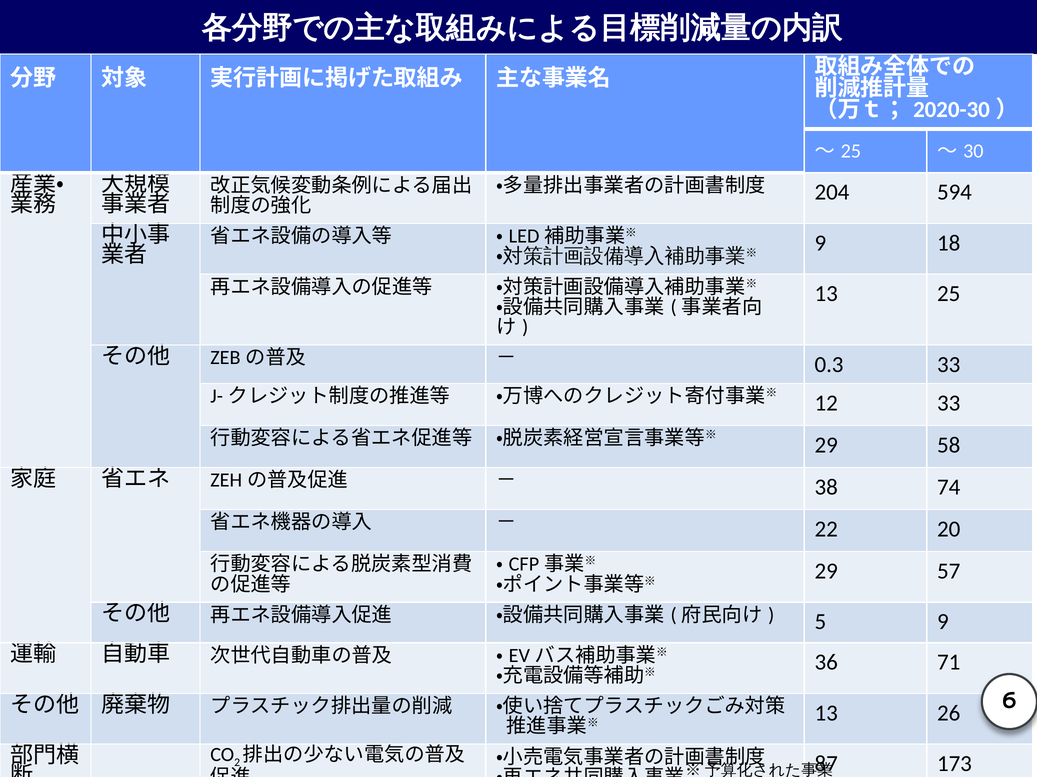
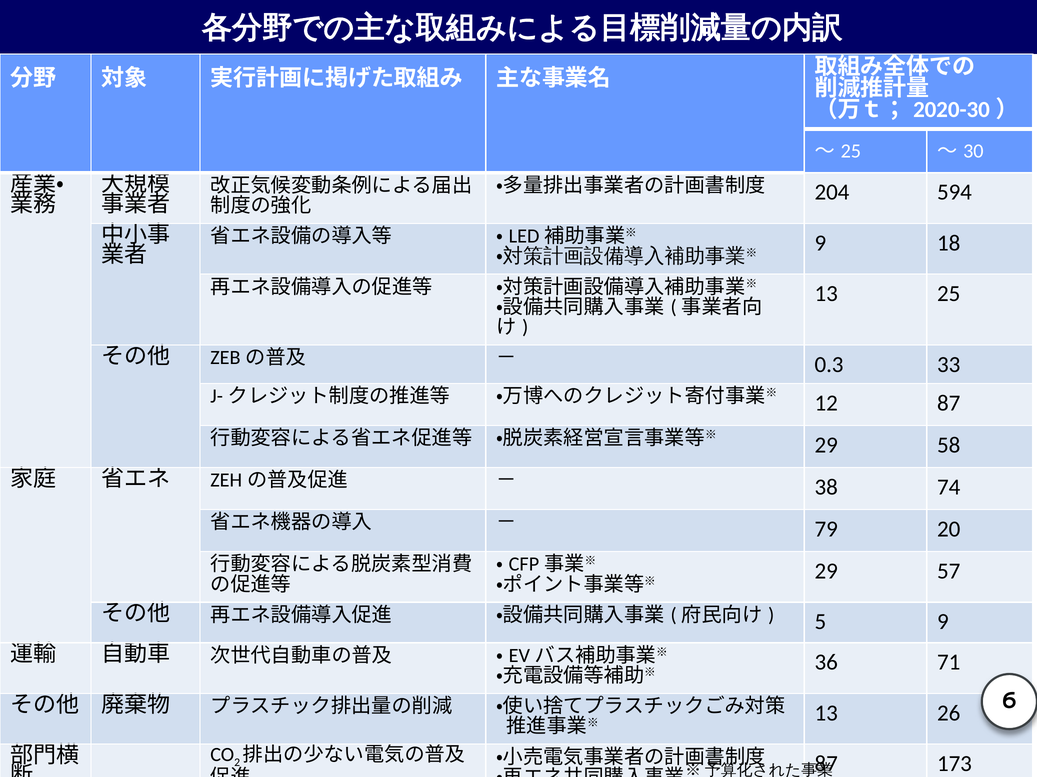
12 33: 33 -> 87
22: 22 -> 79
